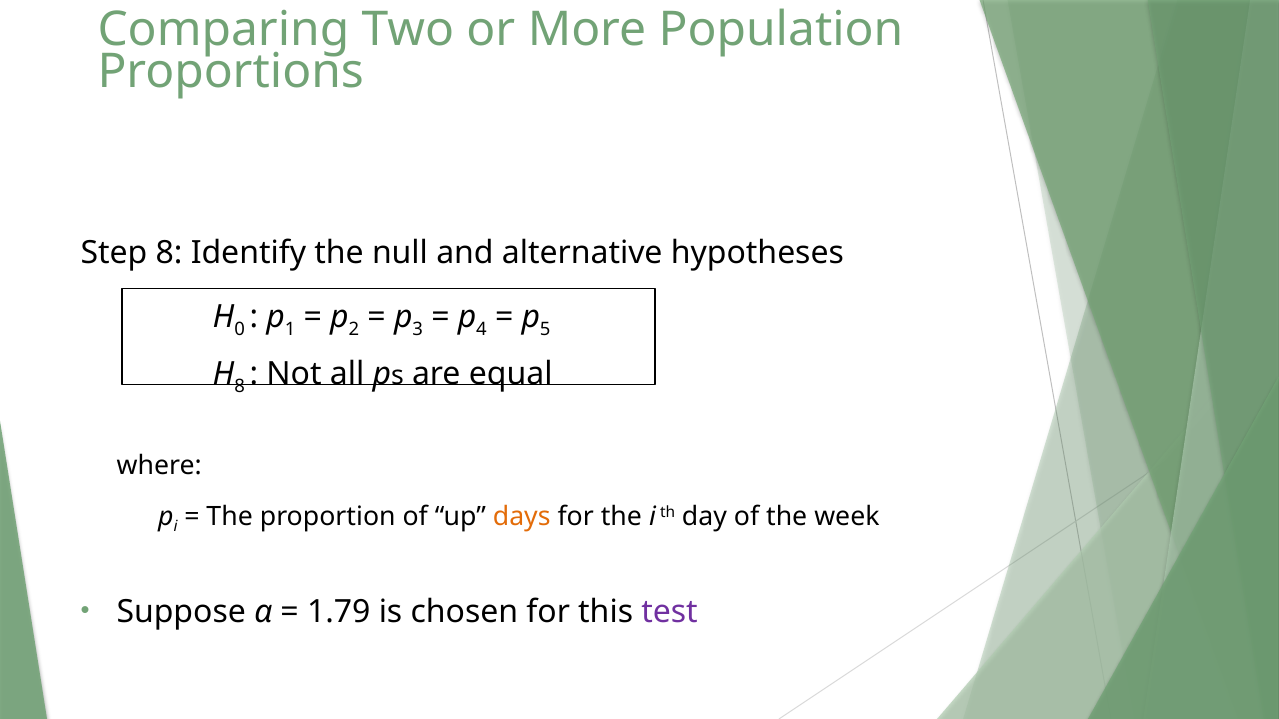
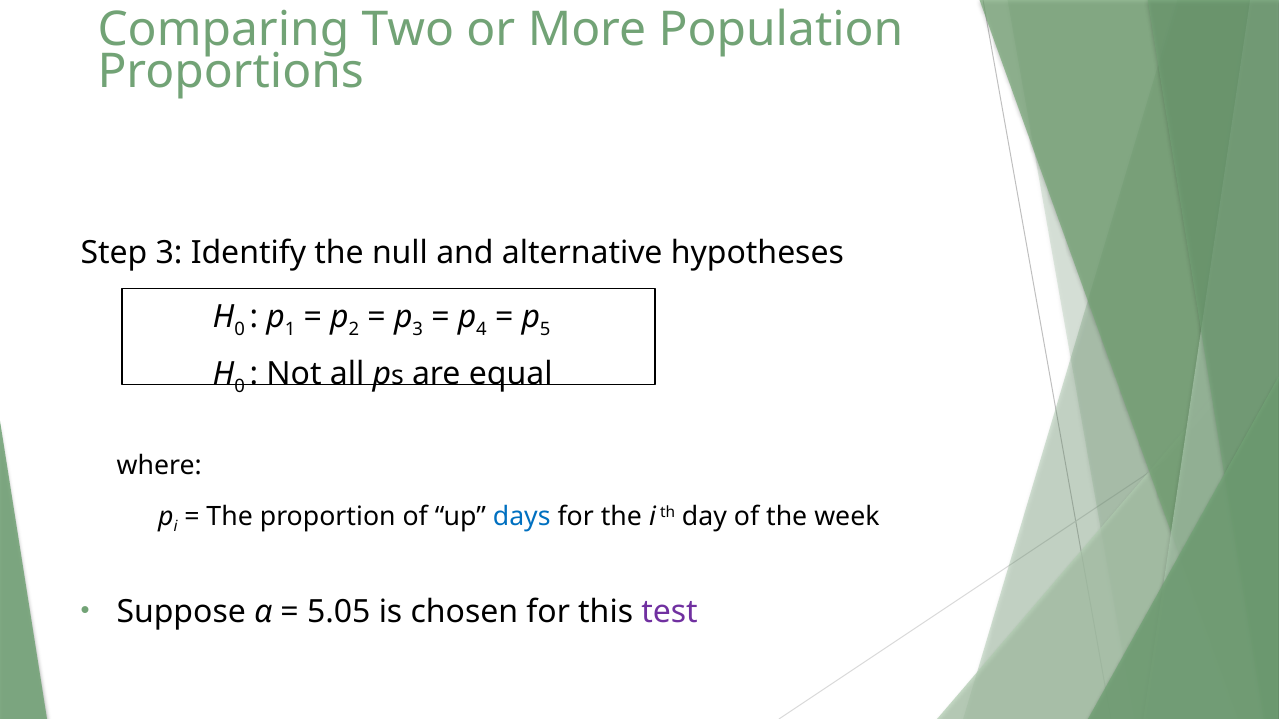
Step 8: 8 -> 3
8 at (240, 386): 8 -> 0
days colour: orange -> blue
1.79: 1.79 -> 5.05
